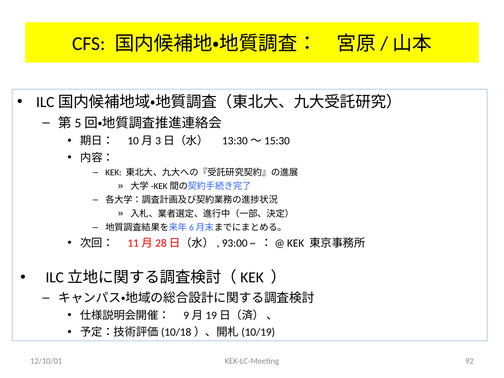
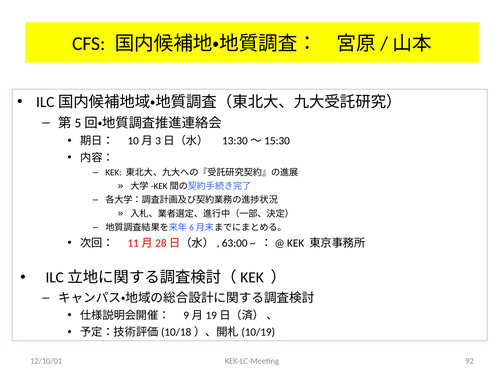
93:00: 93:00 -> 63:00
